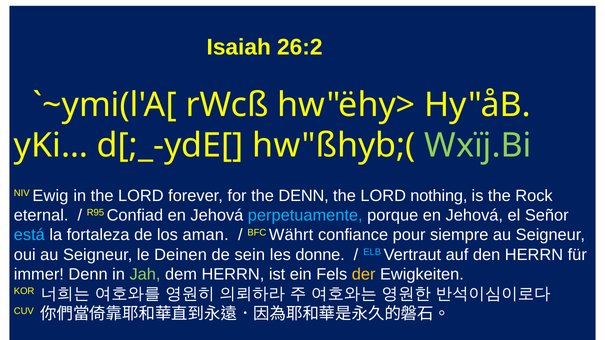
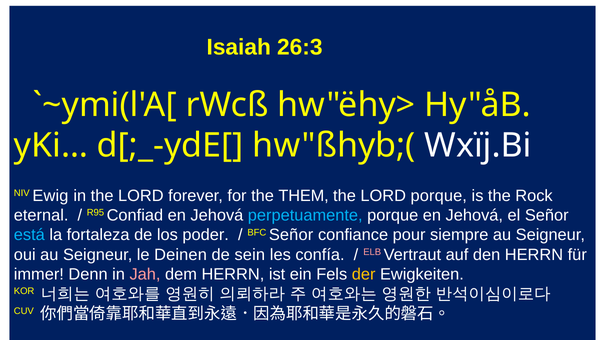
26:2: 26:2 -> 26:3
Wxïj.Bi colour: light green -> white
the DENN: DENN -> THEM
LORD nothing: nothing -> porque
aman: aman -> poder
BFC Währt: Währt -> Señor
donne: donne -> confía
ELB colour: light blue -> pink
Jah colour: light green -> pink
